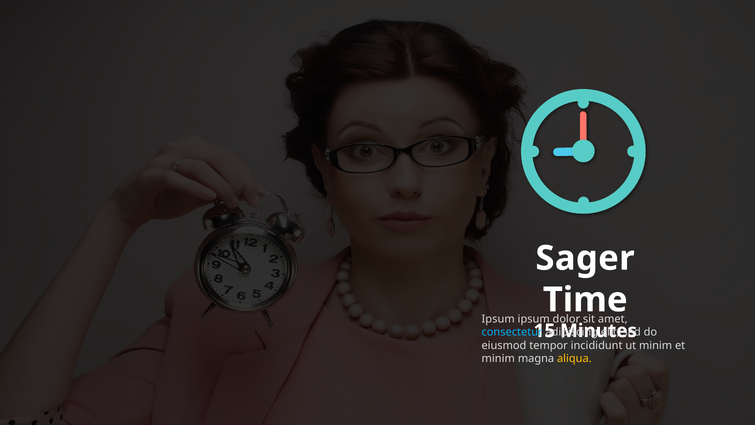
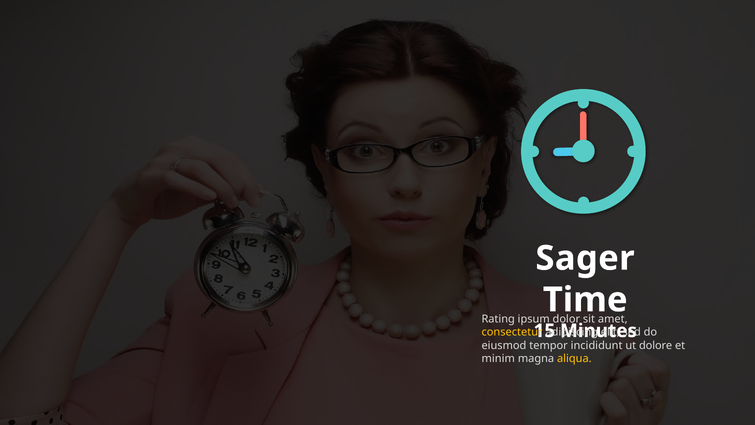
Ipsum at (498, 319): Ipsum -> Rating
consectetur colour: light blue -> yellow
minim at (656, 345): minim -> dolore
